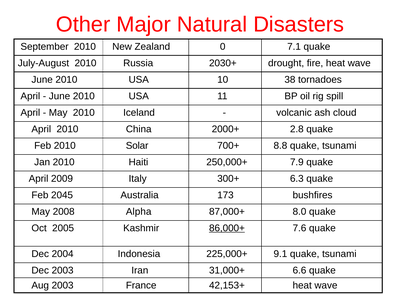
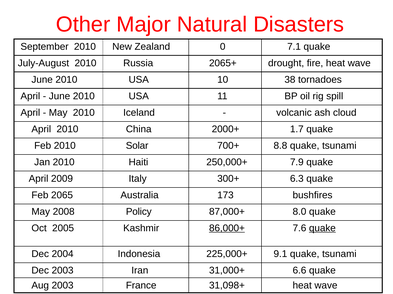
2030+: 2030+ -> 2065+
2.8: 2.8 -> 1.7
2045: 2045 -> 2065
Alpha: Alpha -> Policy
quake at (322, 229) underline: none -> present
42,153+: 42,153+ -> 31,098+
